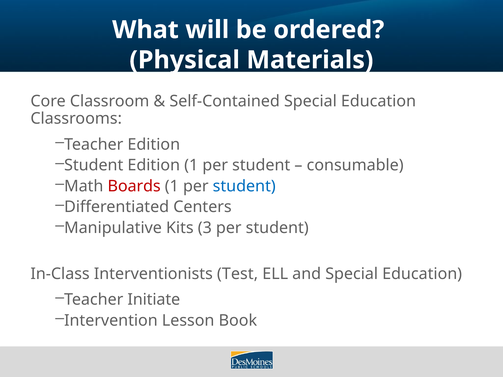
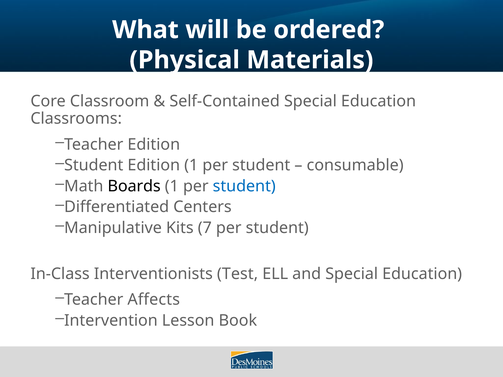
Boards colour: red -> black
3: 3 -> 7
Initiate: Initiate -> Affects
